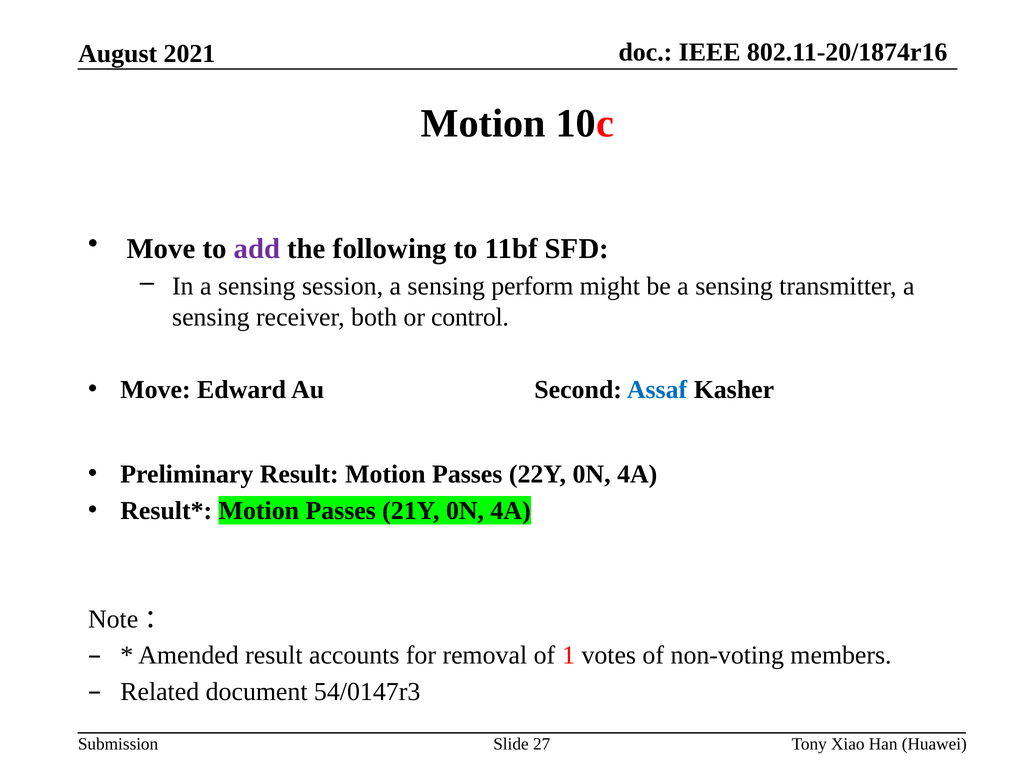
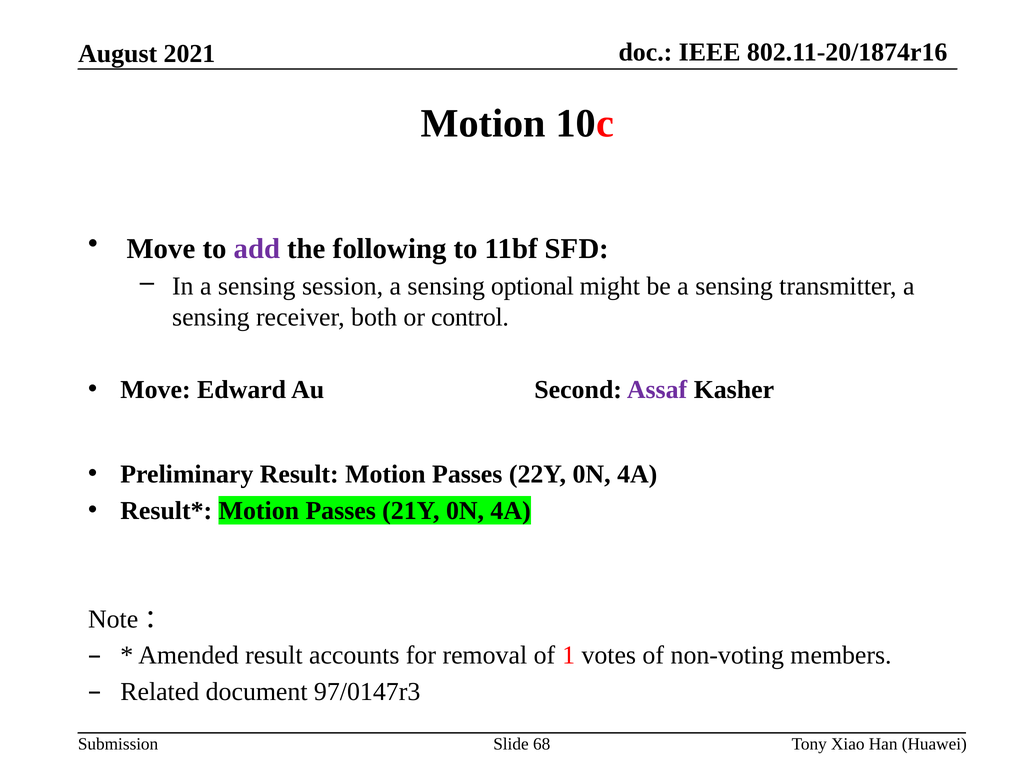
perform: perform -> optional
Assaf colour: blue -> purple
54/0147r3: 54/0147r3 -> 97/0147r3
27: 27 -> 68
